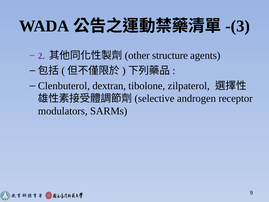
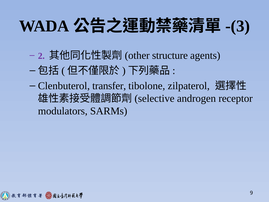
dextran: dextran -> transfer
